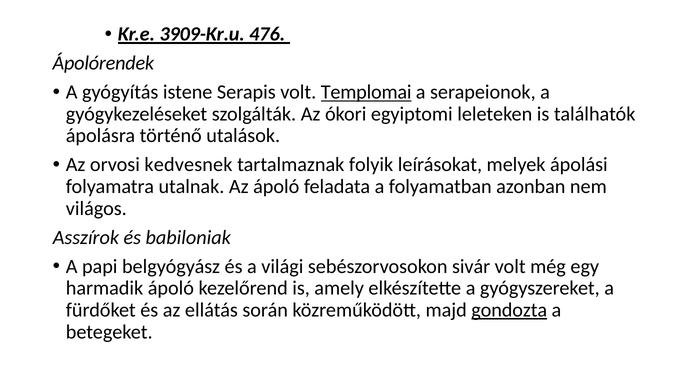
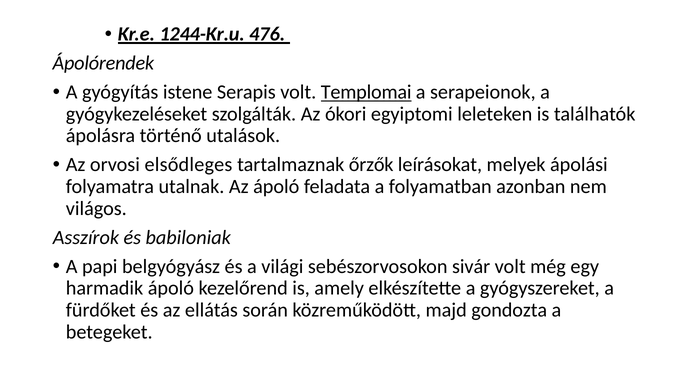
3909-Kr.u: 3909-Kr.u -> 1244-Kr.u
kedvesnek: kedvesnek -> elsődleges
folyik: folyik -> őrzők
gondozta underline: present -> none
